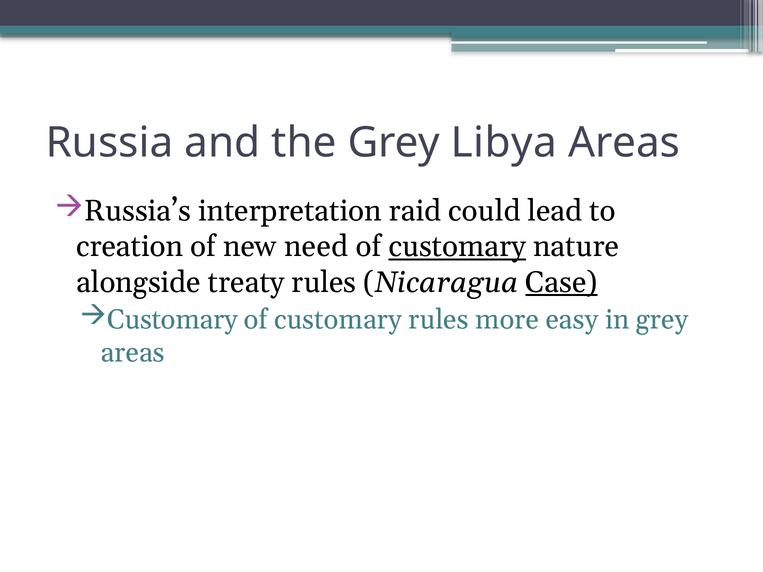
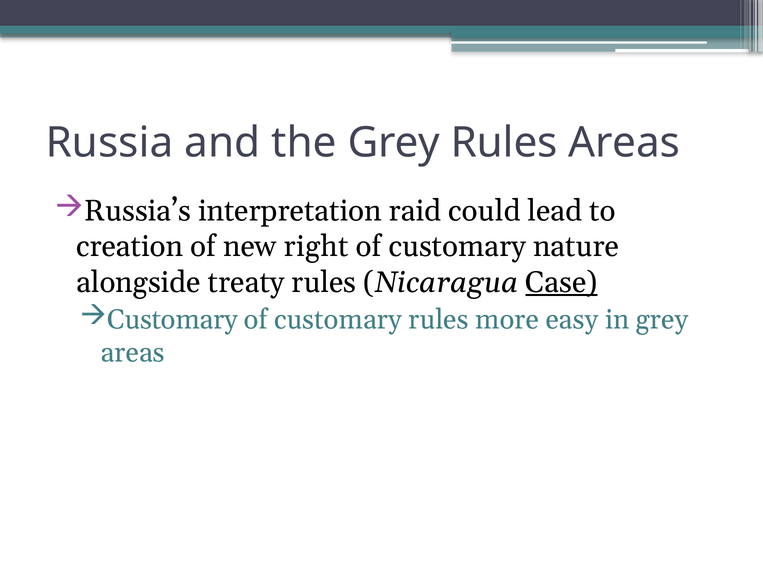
Grey Libya: Libya -> Rules
need: need -> right
customary at (457, 247) underline: present -> none
